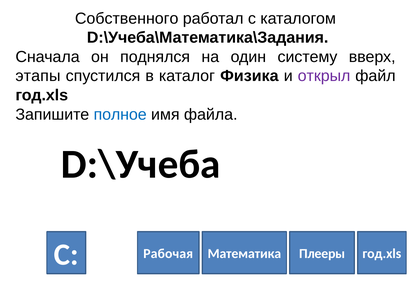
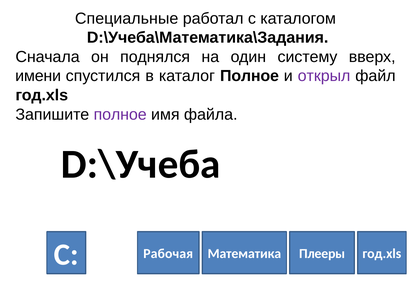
Собственного: Собственного -> Специальные
этапы: этапы -> имени
каталог Физика: Физика -> Полное
полное at (120, 114) colour: blue -> purple
